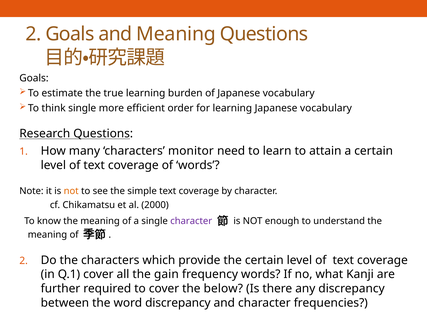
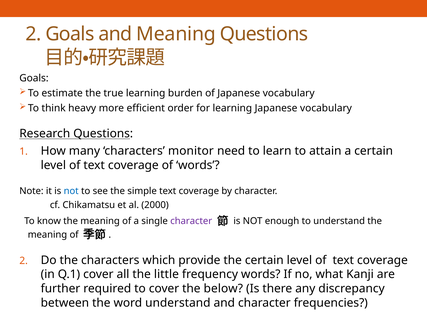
think single: single -> heavy
not at (71, 191) colour: orange -> blue
gain: gain -> little
word discrepancy: discrepancy -> understand
